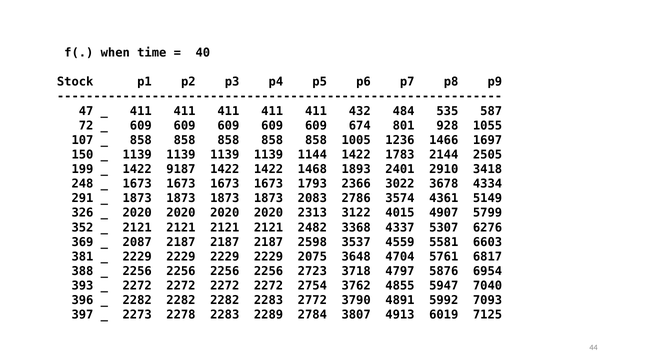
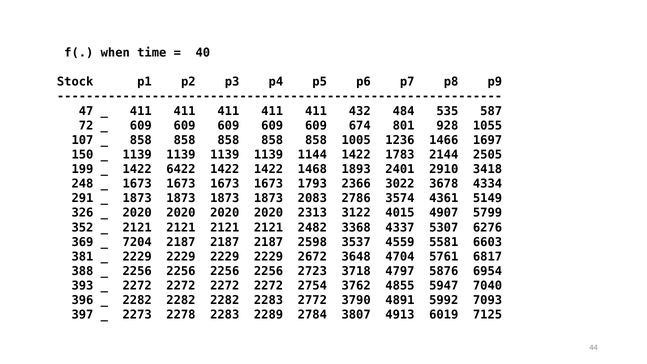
9187: 9187 -> 6422
2087: 2087 -> 7204
2075: 2075 -> 2672
